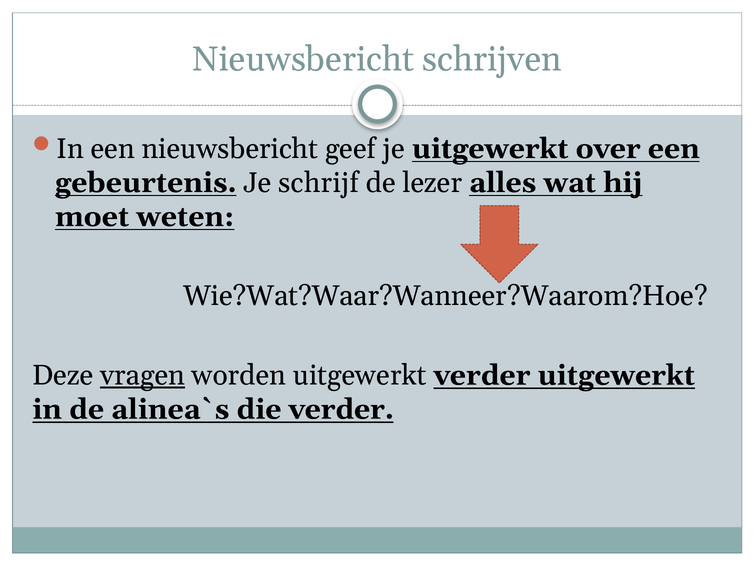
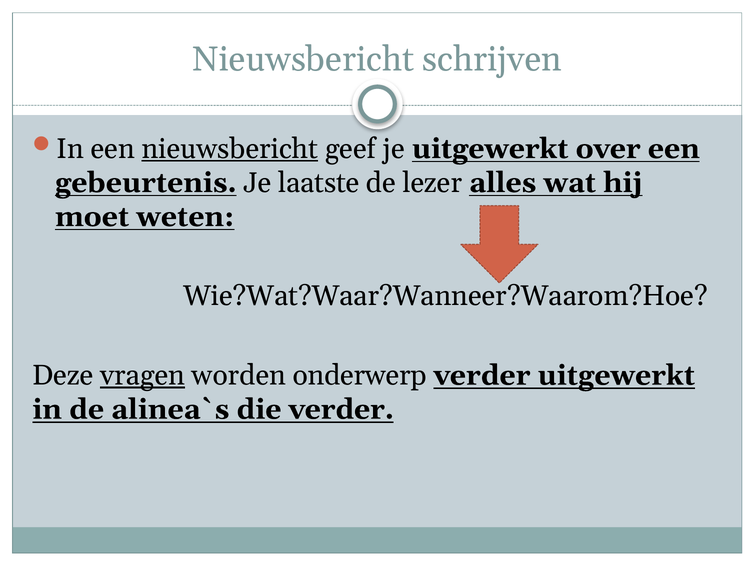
nieuwsbericht at (230, 149) underline: none -> present
schrijf: schrijf -> laatste
worden uitgewerkt: uitgewerkt -> onderwerp
